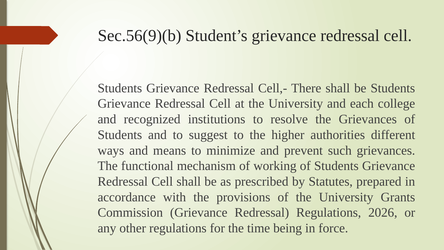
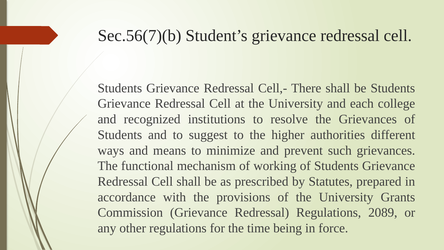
Sec.56(9)(b: Sec.56(9)(b -> Sec.56(7)(b
2026: 2026 -> 2089
